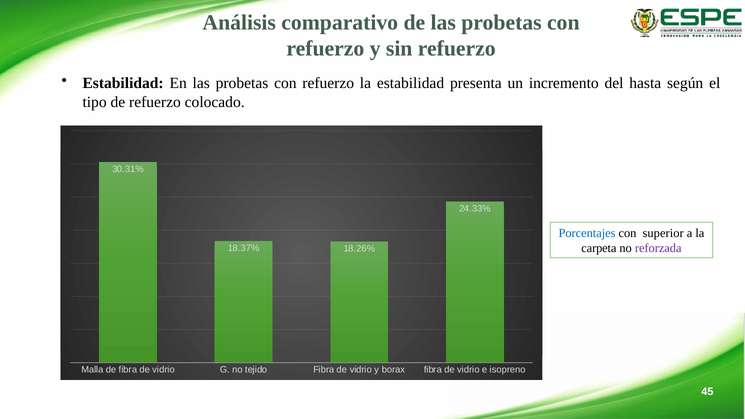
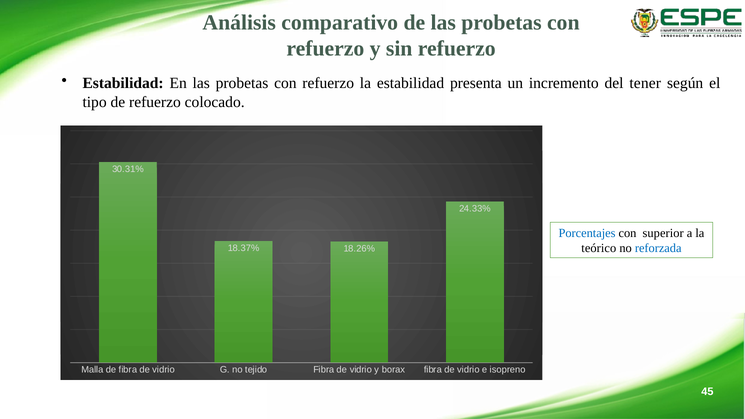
hasta: hasta -> tener
carpeta: carpeta -> teórico
reforzada colour: purple -> blue
